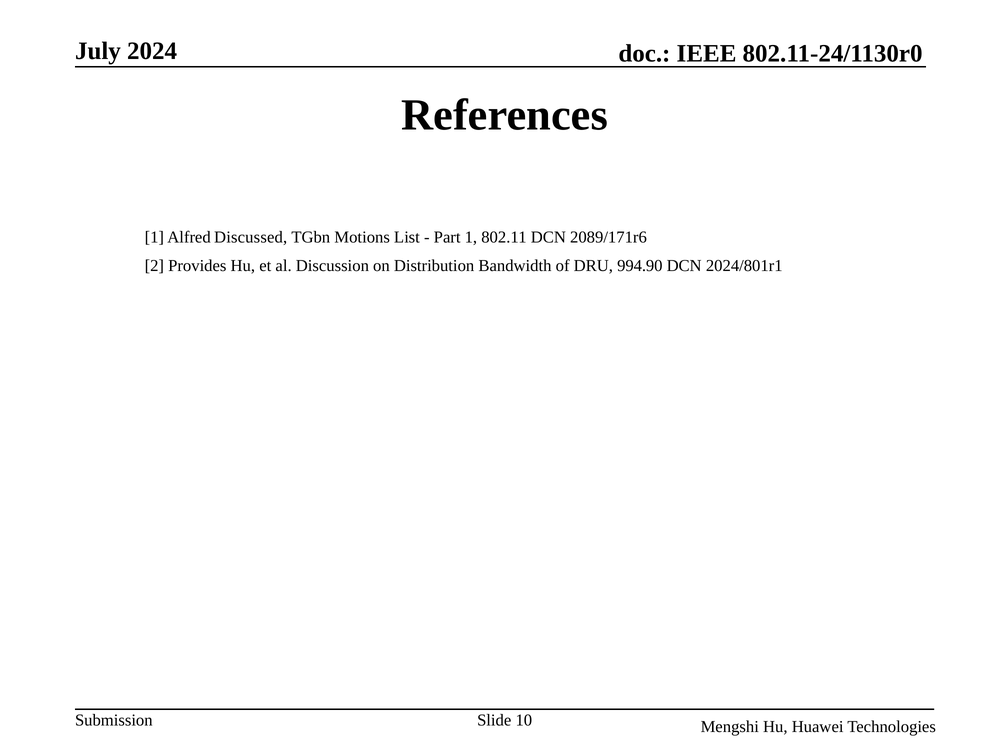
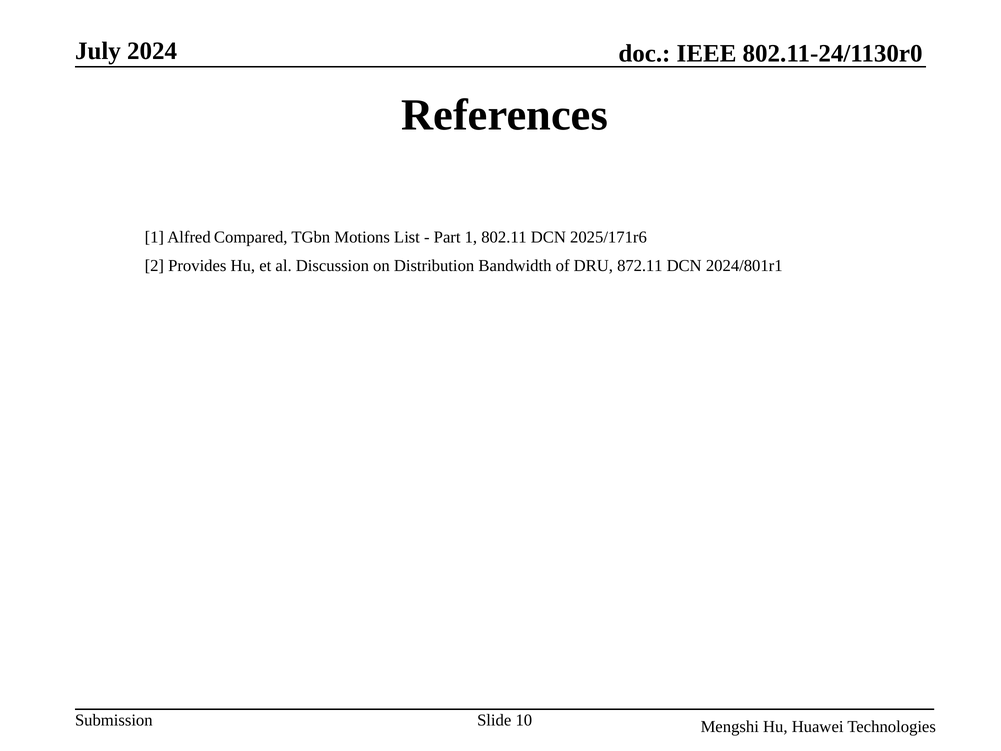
Discussed: Discussed -> Compared
2089/171r6: 2089/171r6 -> 2025/171r6
994.90: 994.90 -> 872.11
